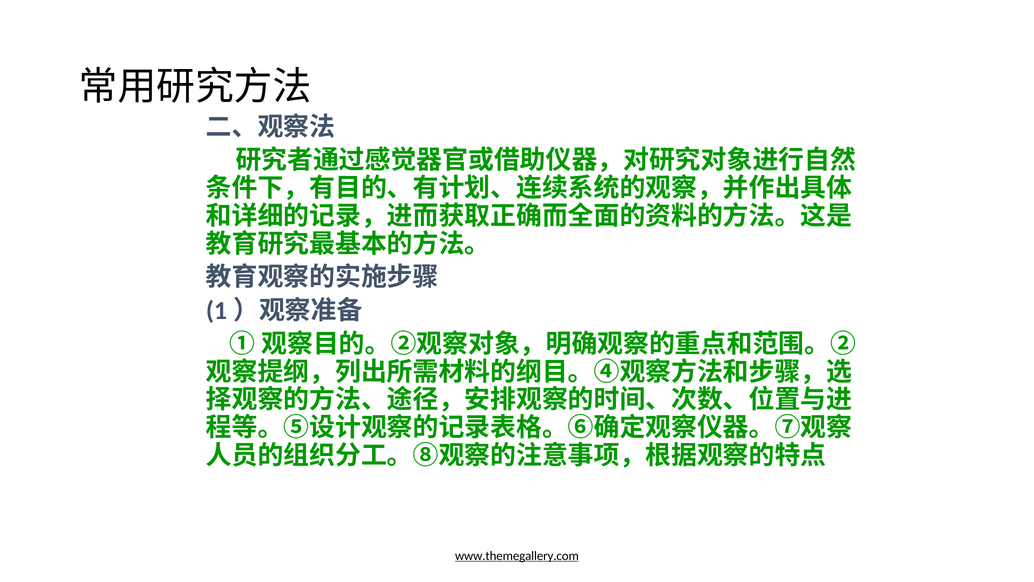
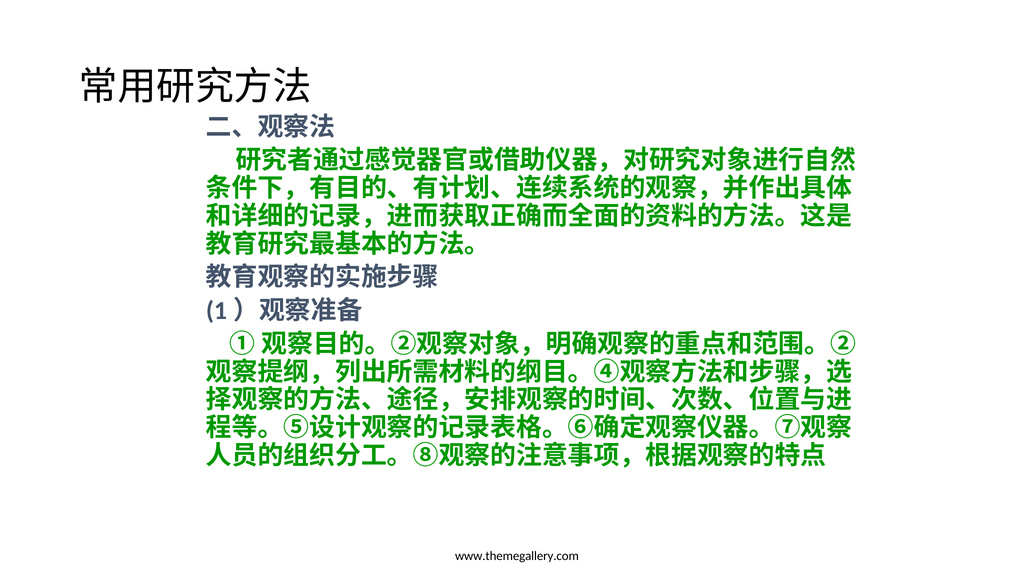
www.themegallery.com underline: present -> none
